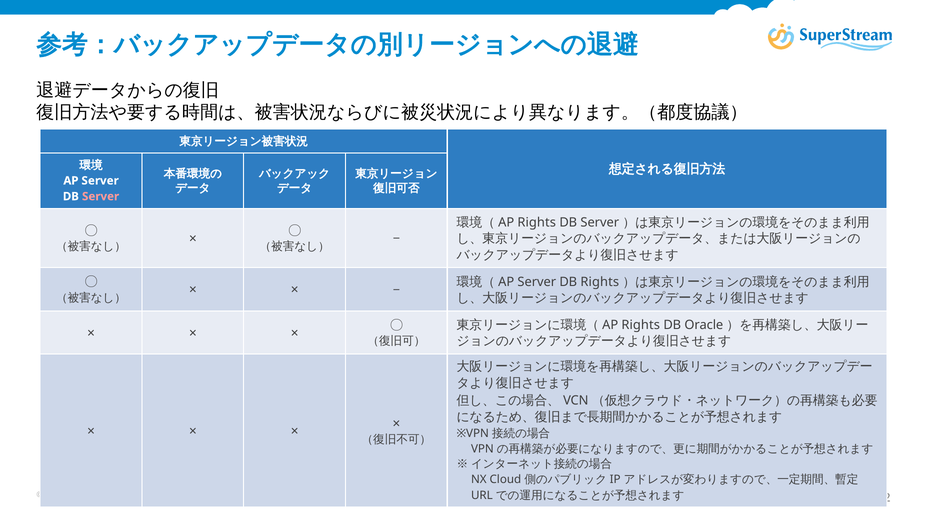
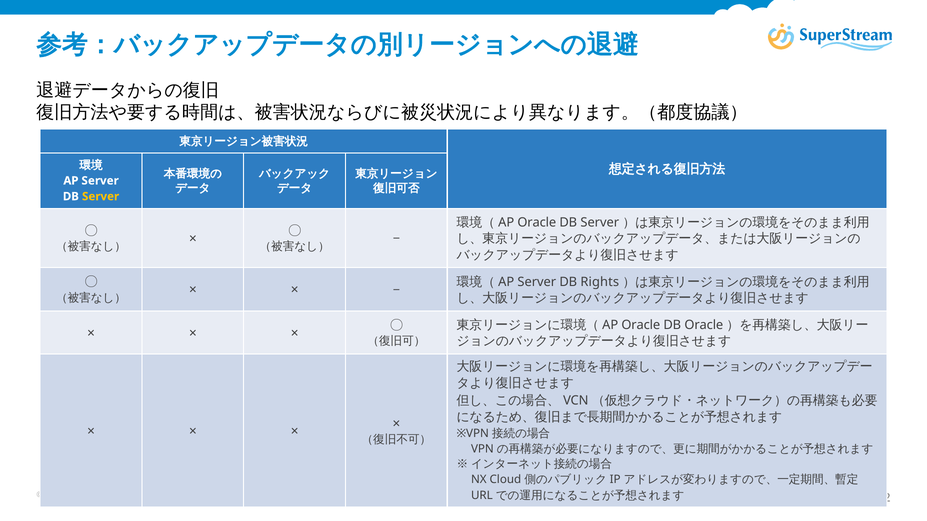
Server at (101, 197) colour: pink -> yellow
Rights at (537, 223): Rights -> Oracle
Rights at (641, 325): Rights -> Oracle
